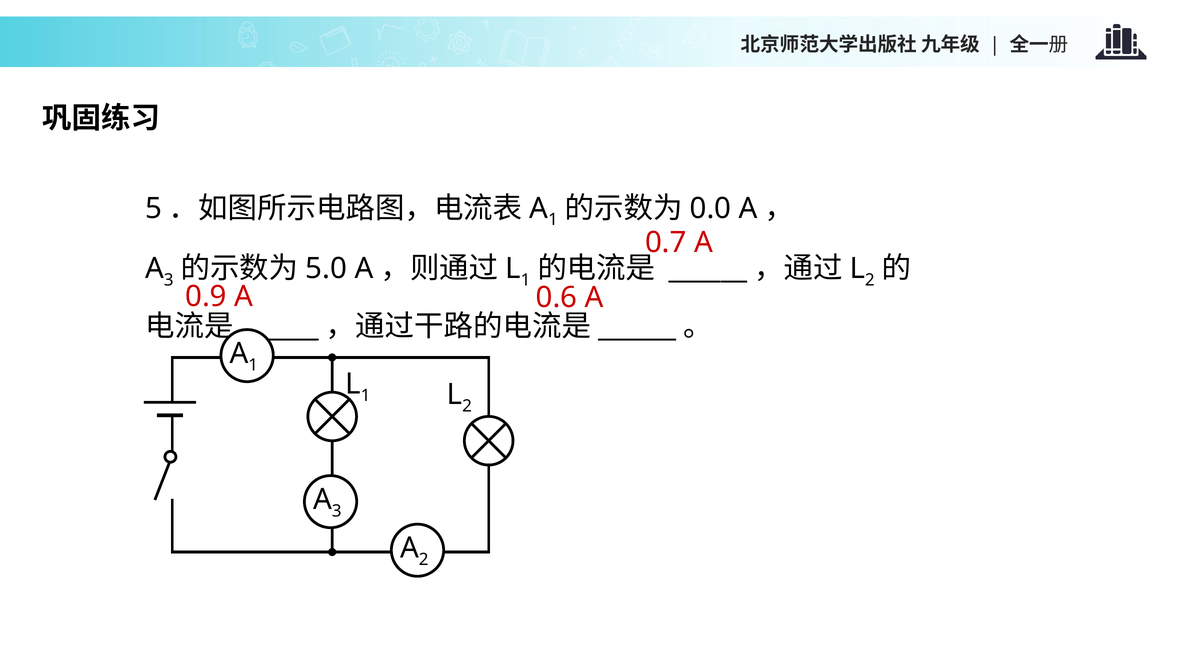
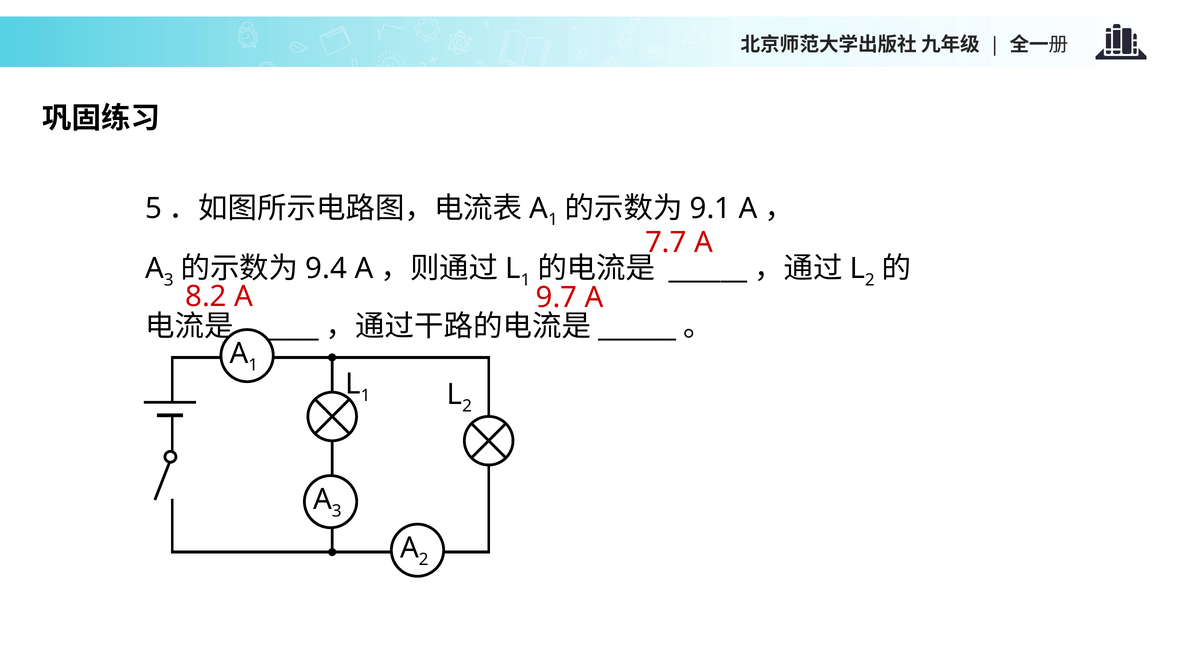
0.0: 0.0 -> 9.1
0.7: 0.7 -> 7.7
5.0: 5.0 -> 9.4
0.9: 0.9 -> 8.2
0.6: 0.6 -> 9.7
